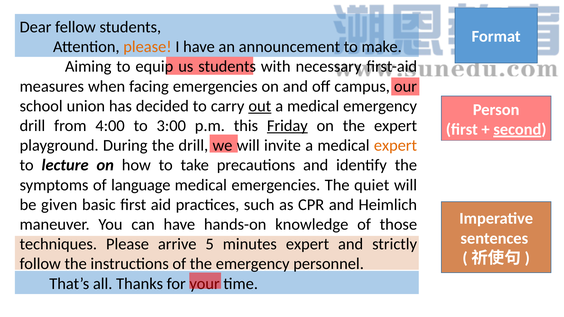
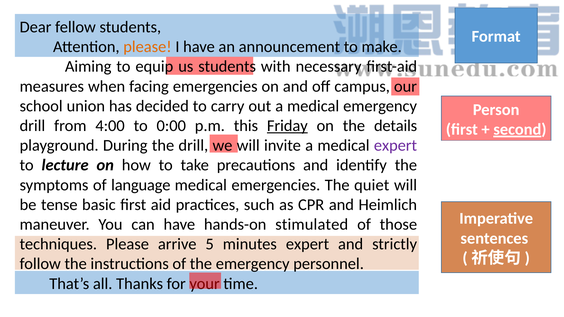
out underline: present -> none
3:00: 3:00 -> 0:00
the expert: expert -> details
expert at (395, 146) colour: orange -> purple
given: given -> tense
knowledge: knowledge -> stimulated
